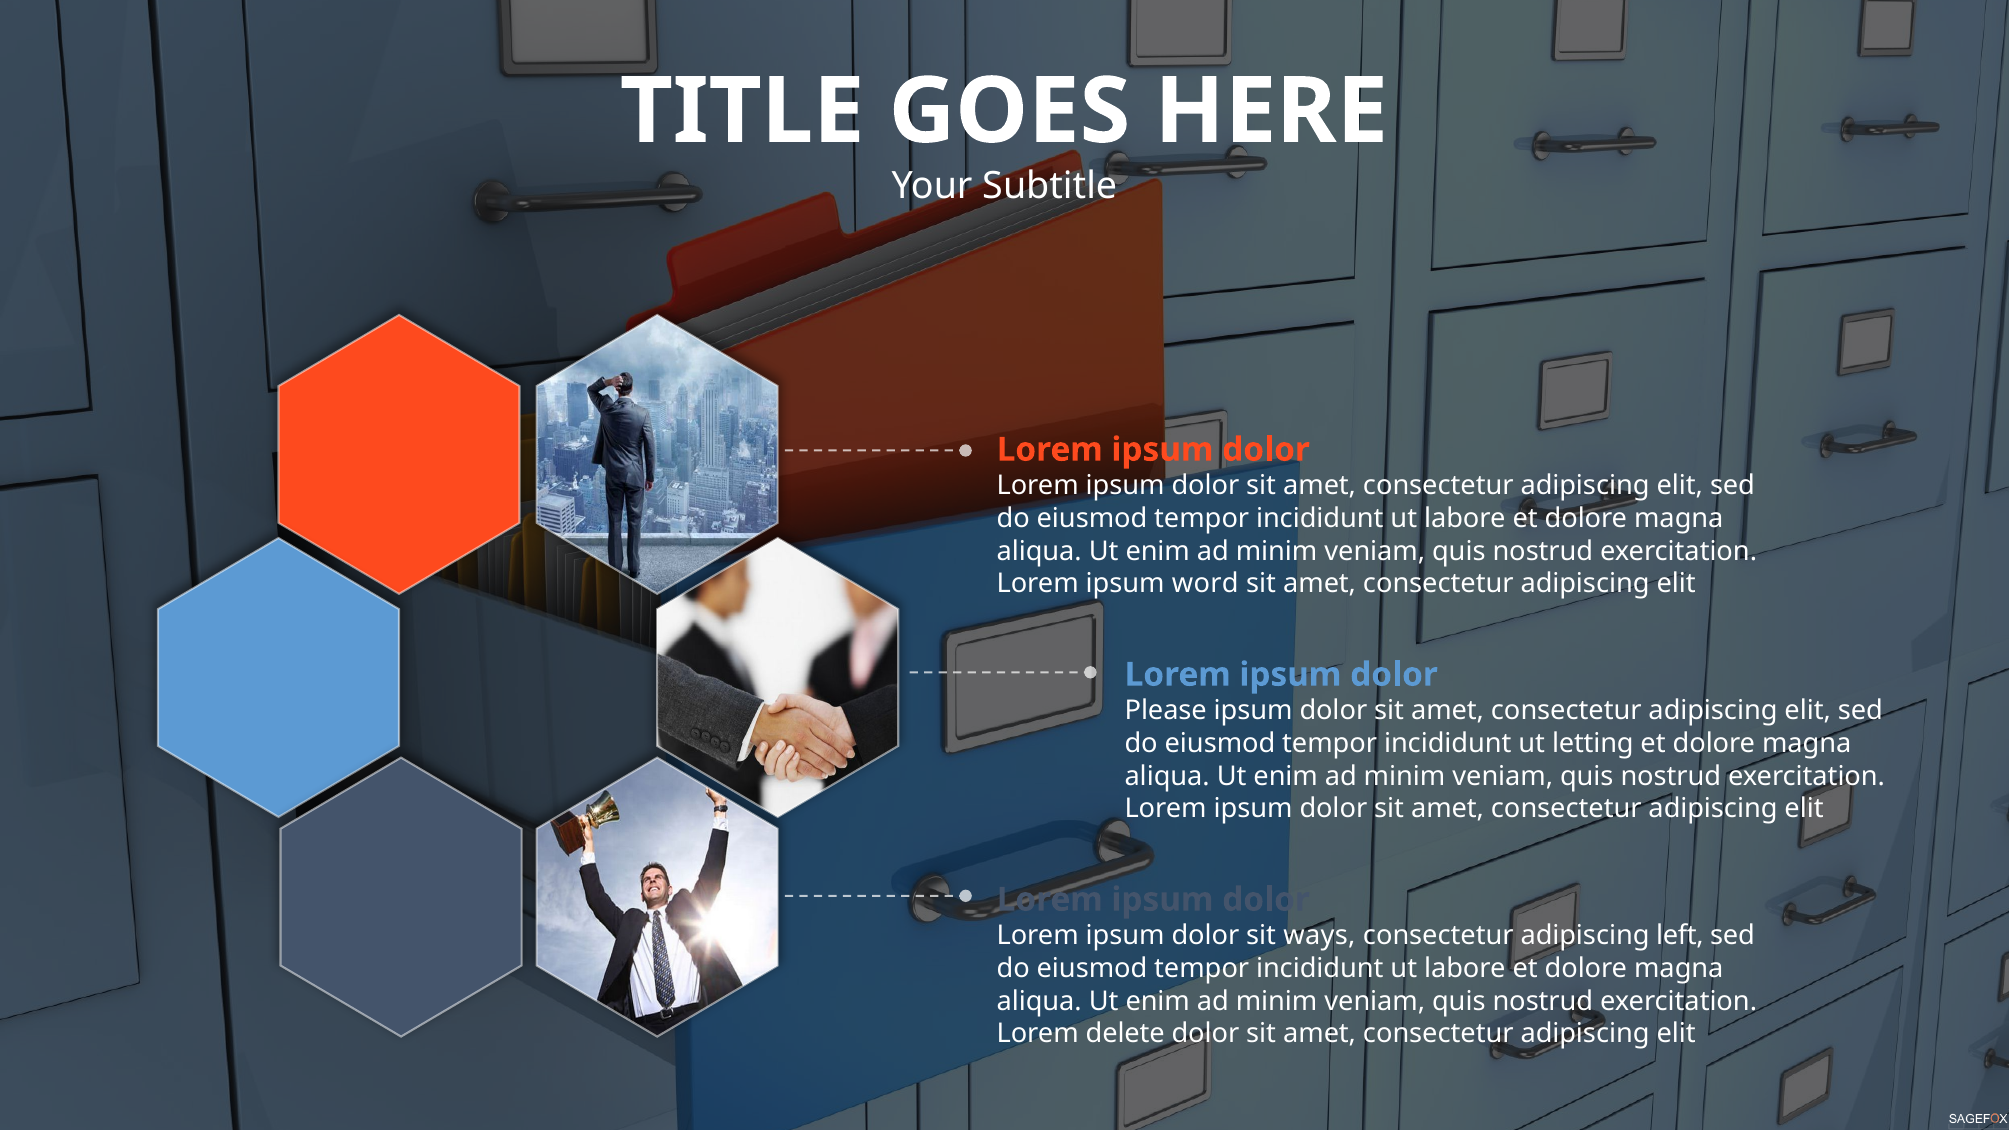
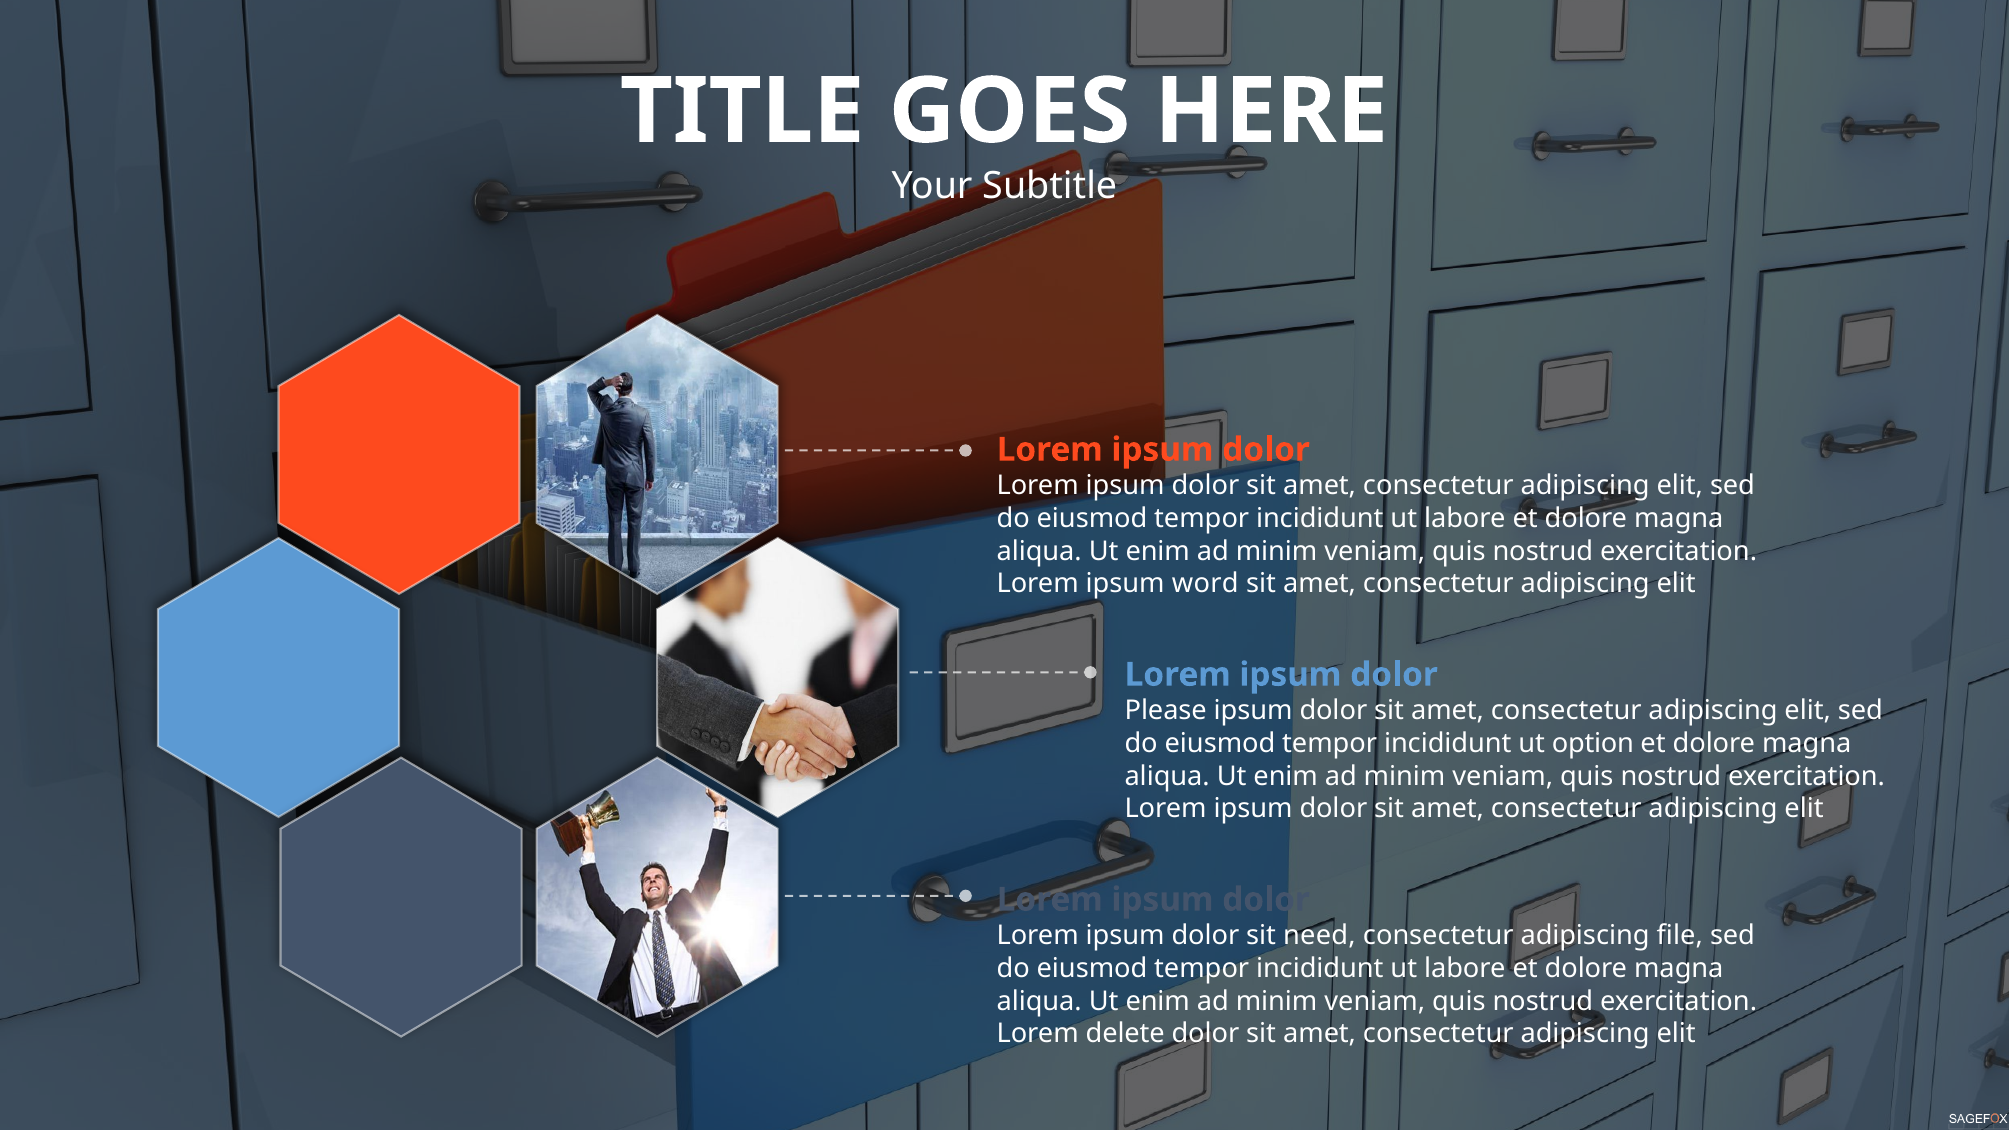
letting: letting -> option
ways: ways -> need
left: left -> file
